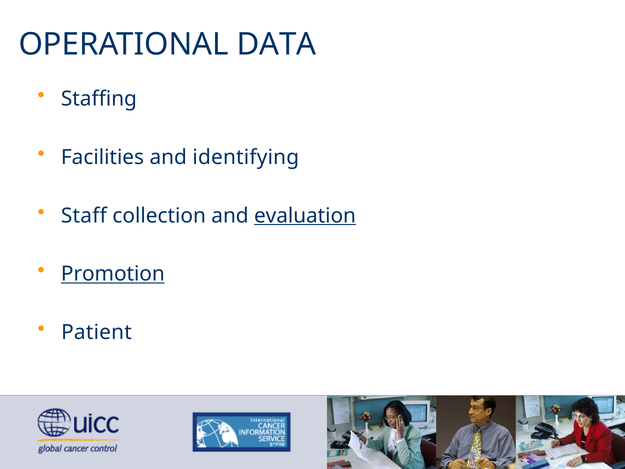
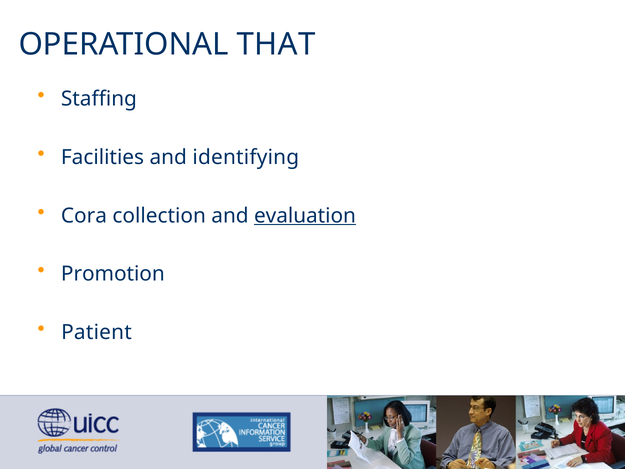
DATA: DATA -> THAT
Staff: Staff -> Cora
Promotion underline: present -> none
